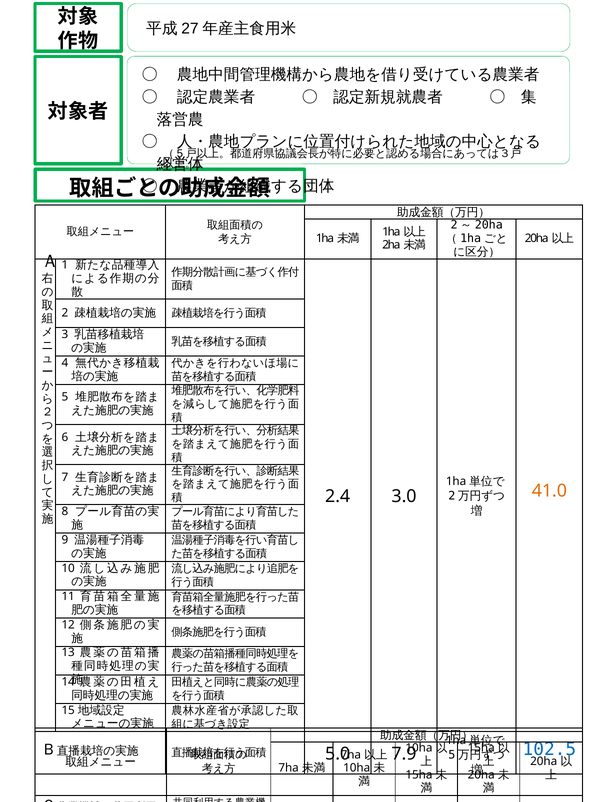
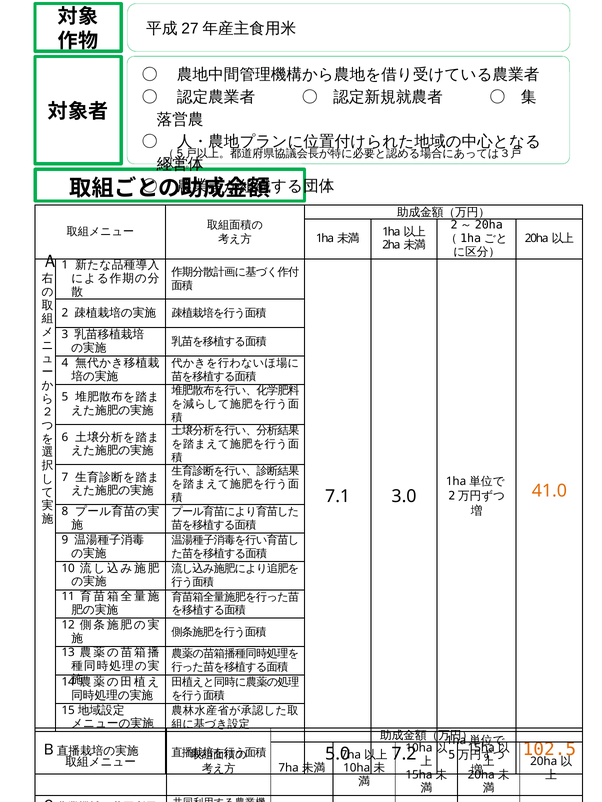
2.4: 2.4 -> 7.1
102.5 colour: blue -> orange
7.9: 7.9 -> 7.2
